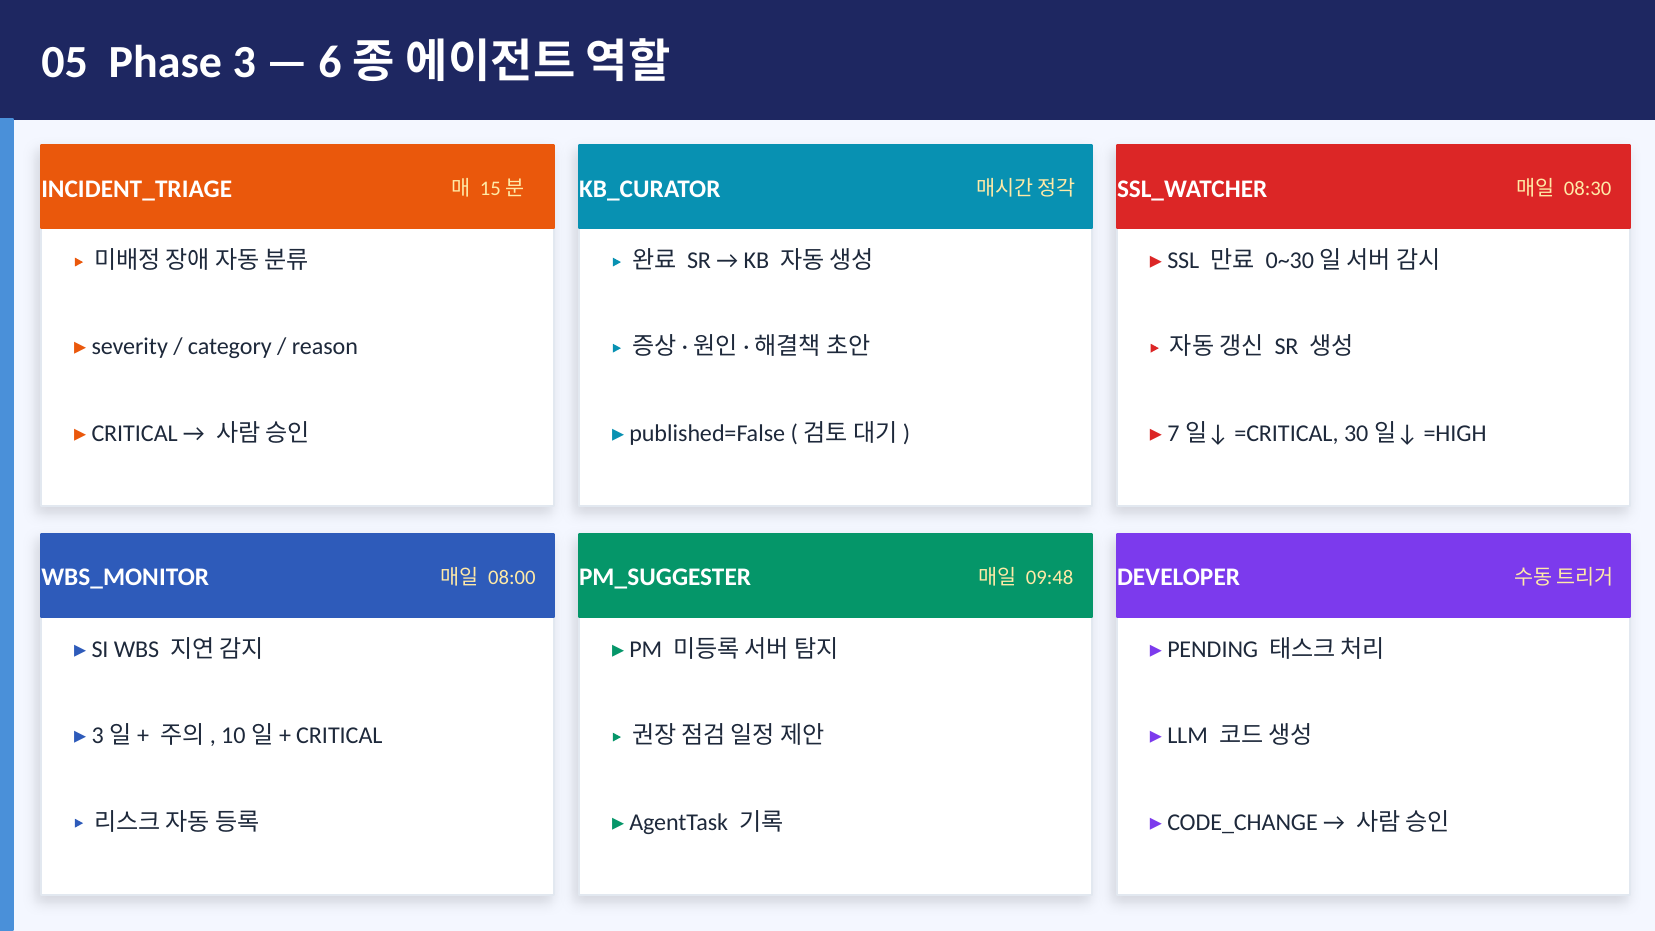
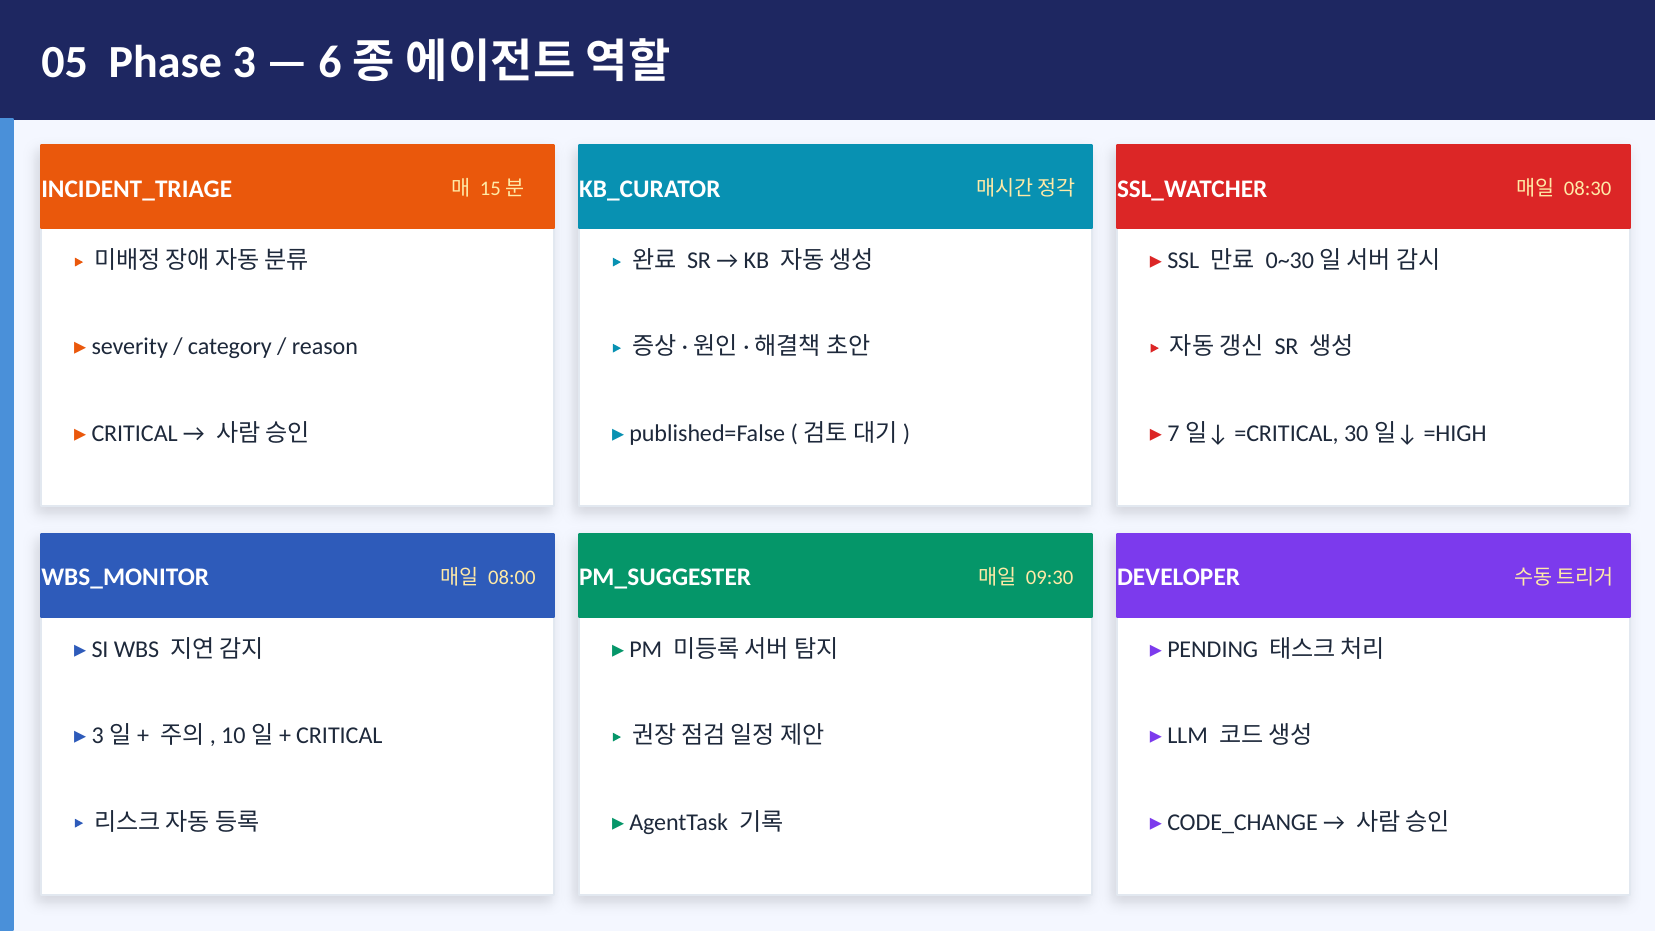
09:48: 09:48 -> 09:30
